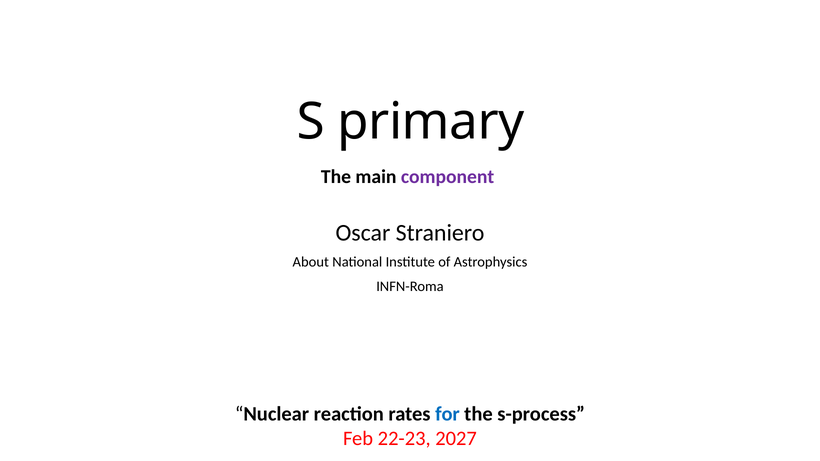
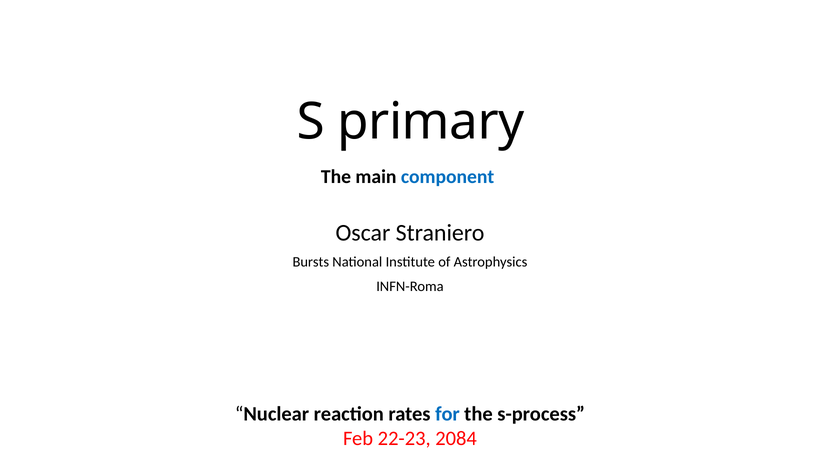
component colour: purple -> blue
About: About -> Bursts
2027: 2027 -> 2084
